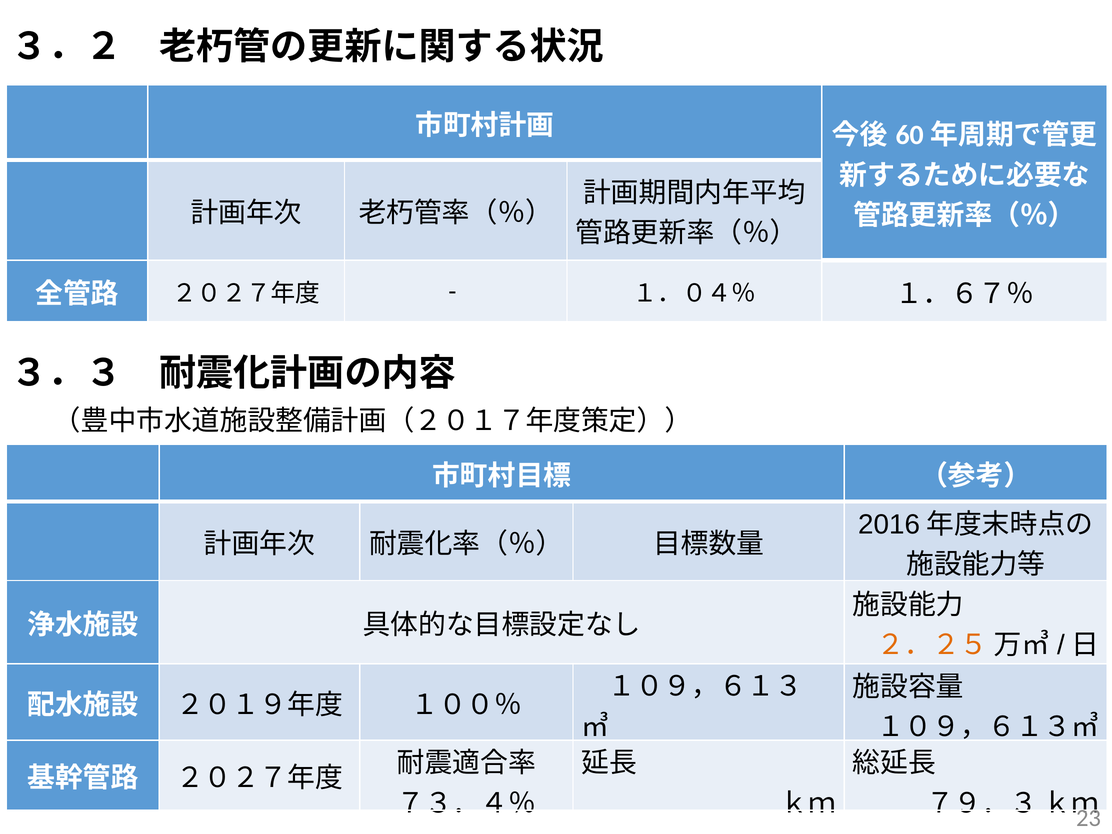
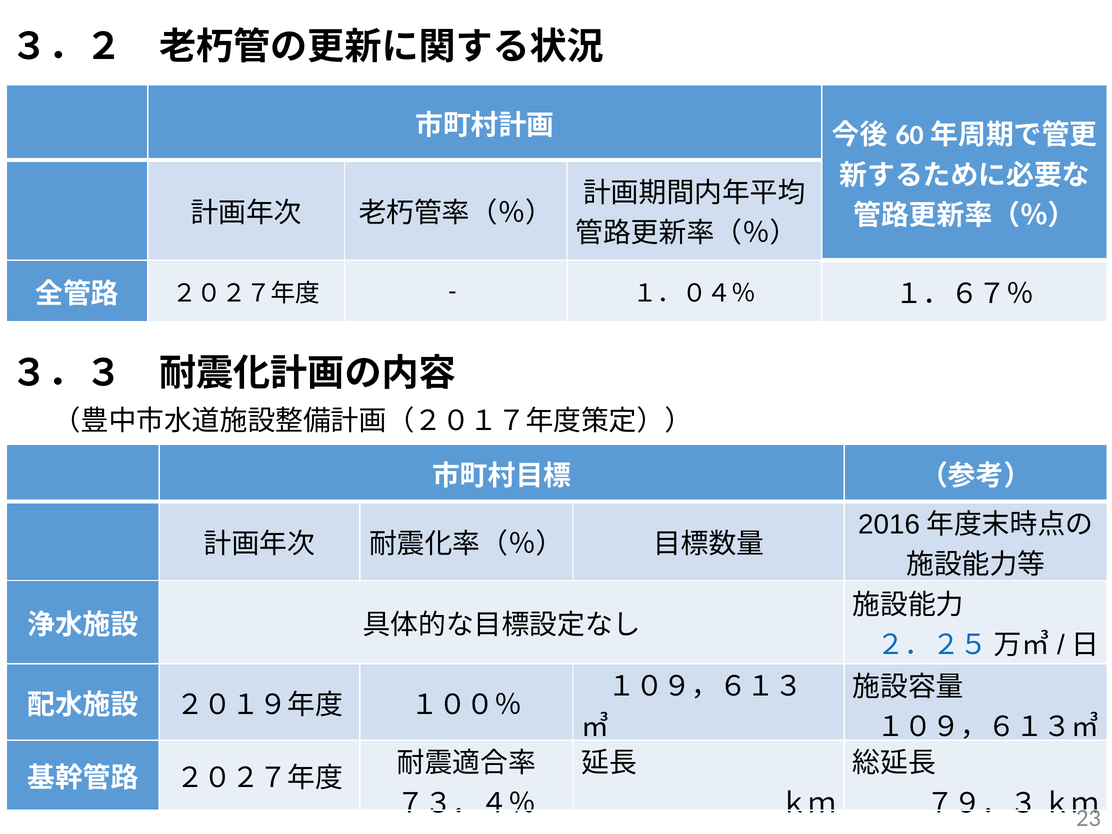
２．２５ colour: orange -> blue
